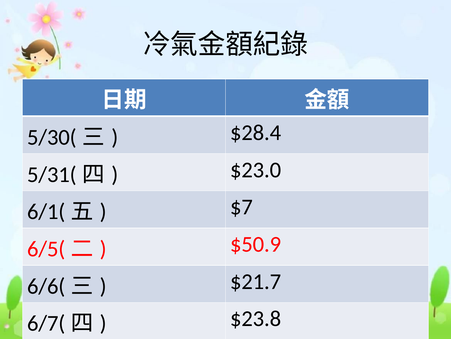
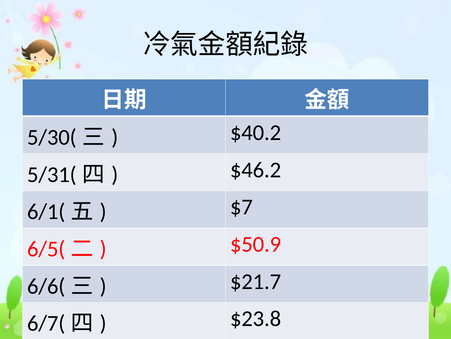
$28.4: $28.4 -> $40.2
$23.0: $23.0 -> $46.2
